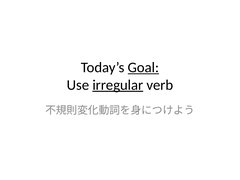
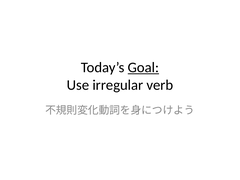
irregular underline: present -> none
